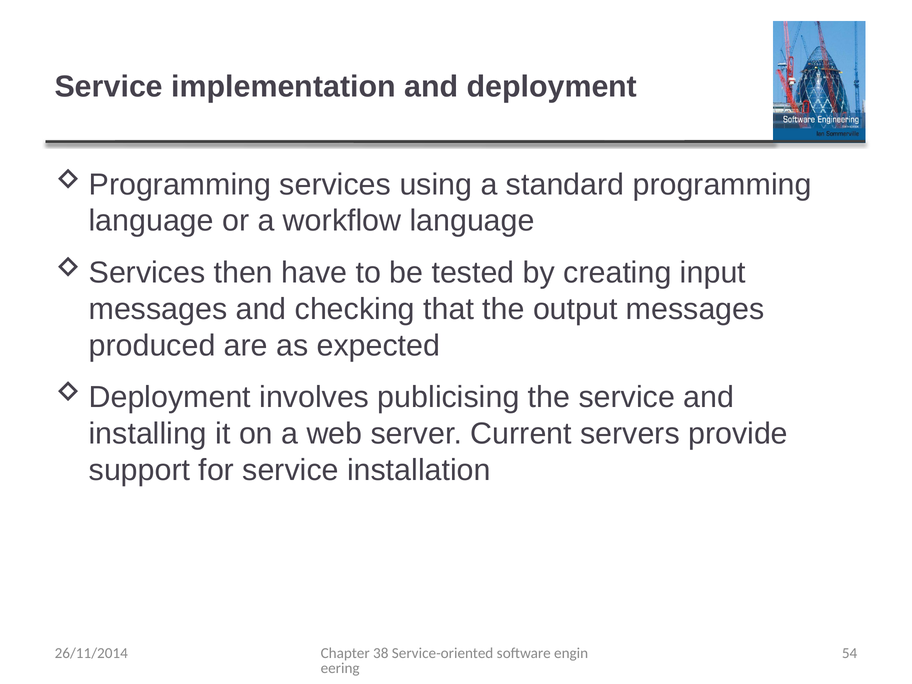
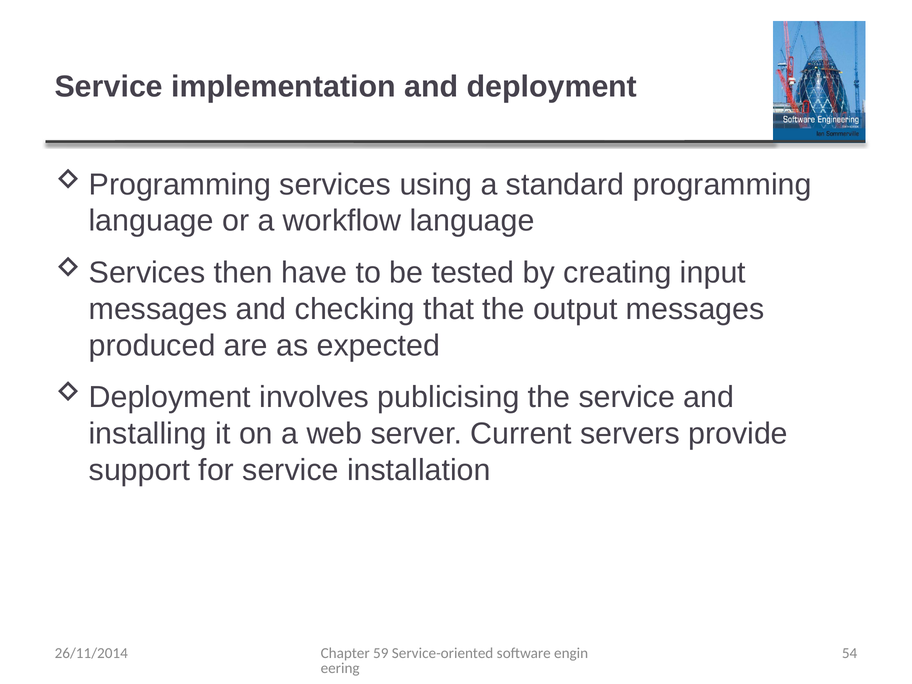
38: 38 -> 59
